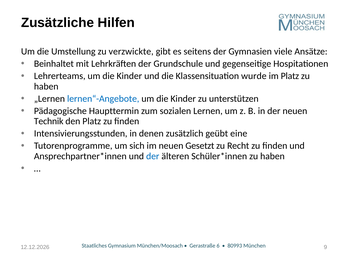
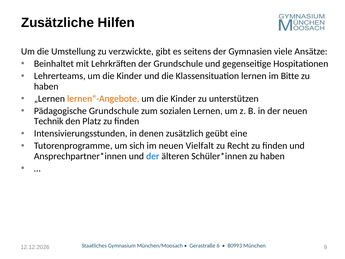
Klassensituation wurde: wurde -> lernen
im Platz: Platz -> Bitte
lernen“-Angebote colour: blue -> orange
Pädagogische Haupttermin: Haupttermin -> Grundschule
Gesetzt: Gesetzt -> Vielfalt
